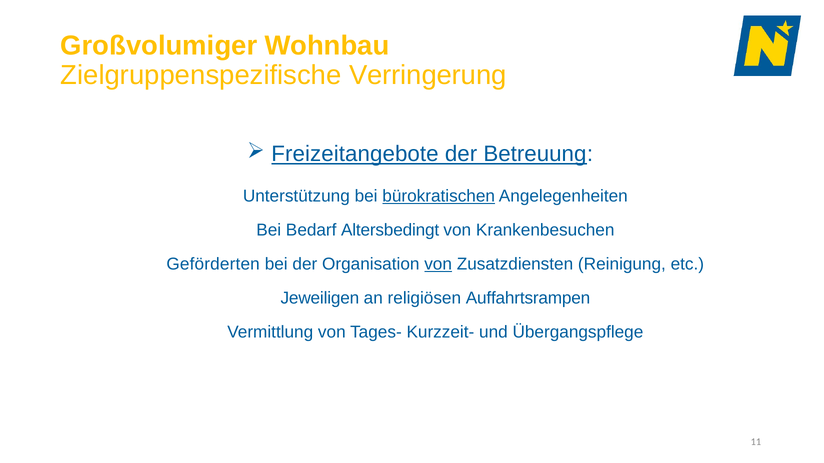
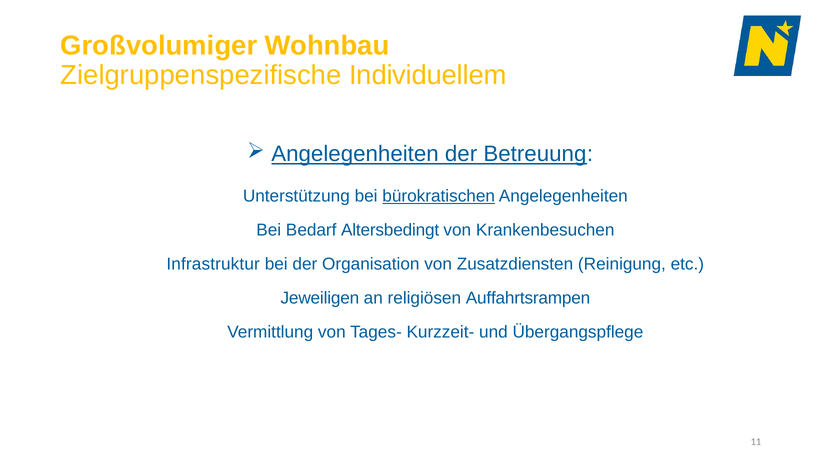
Verringerung: Verringerung -> Individuellem
Freizeitangebote at (355, 154): Freizeitangebote -> Angelegenheiten
Geförderten: Geförderten -> Infrastruktur
von at (438, 264) underline: present -> none
